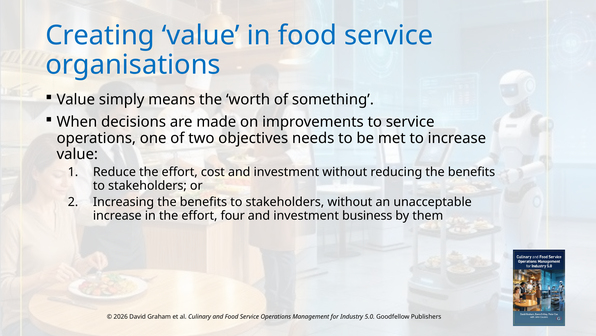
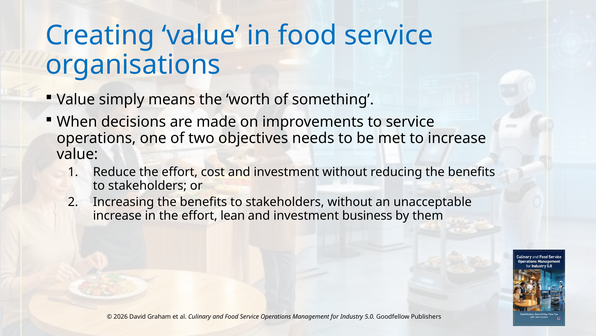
four: four -> lean
